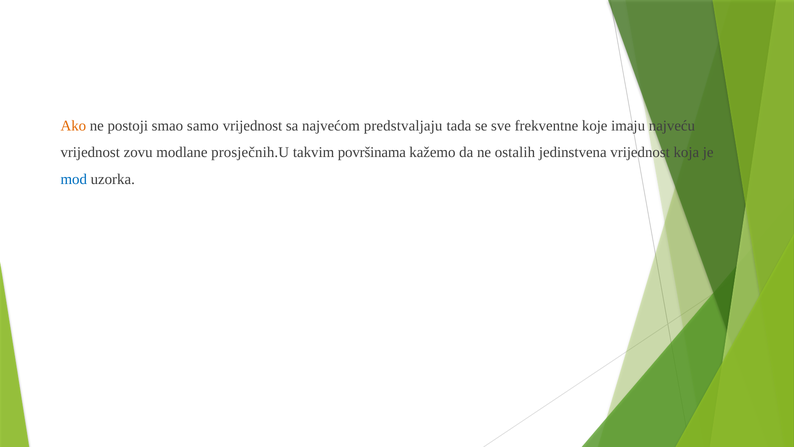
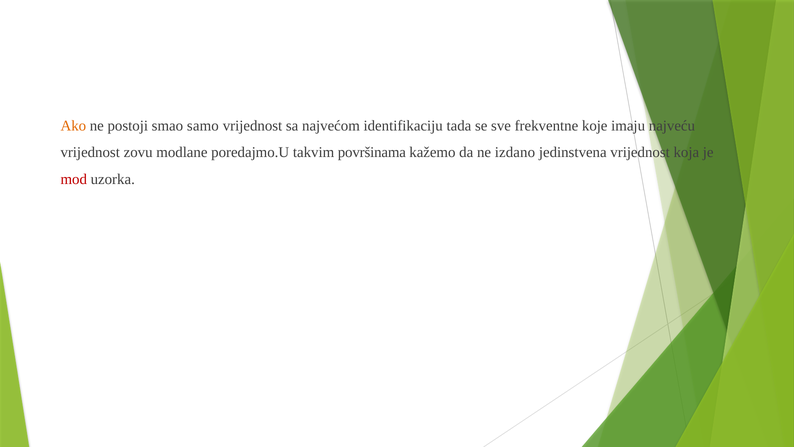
predstvaljaju: predstvaljaju -> identifikaciju
prosječnih.U: prosječnih.U -> poredajmo.U
ostalih: ostalih -> izdano
mod colour: blue -> red
